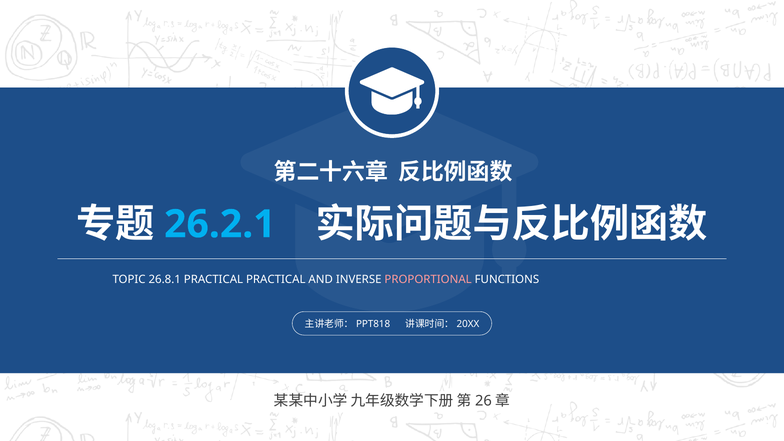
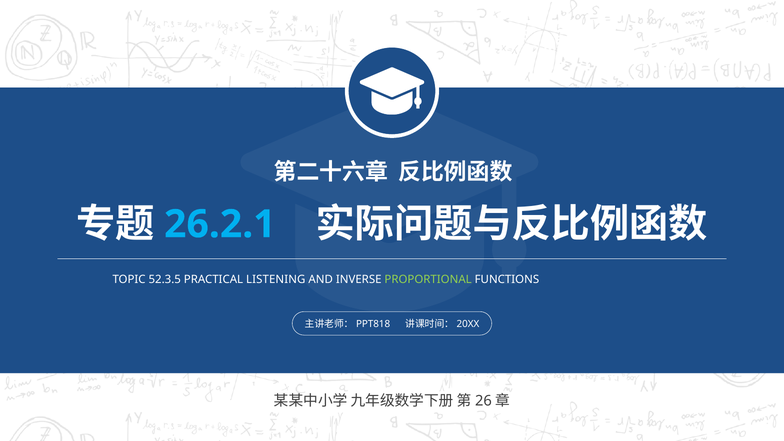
26.8.1: 26.8.1 -> 52.3.5
PRACTICAL PRACTICAL: PRACTICAL -> LISTENING
PROPORTIONAL colour: pink -> light green
